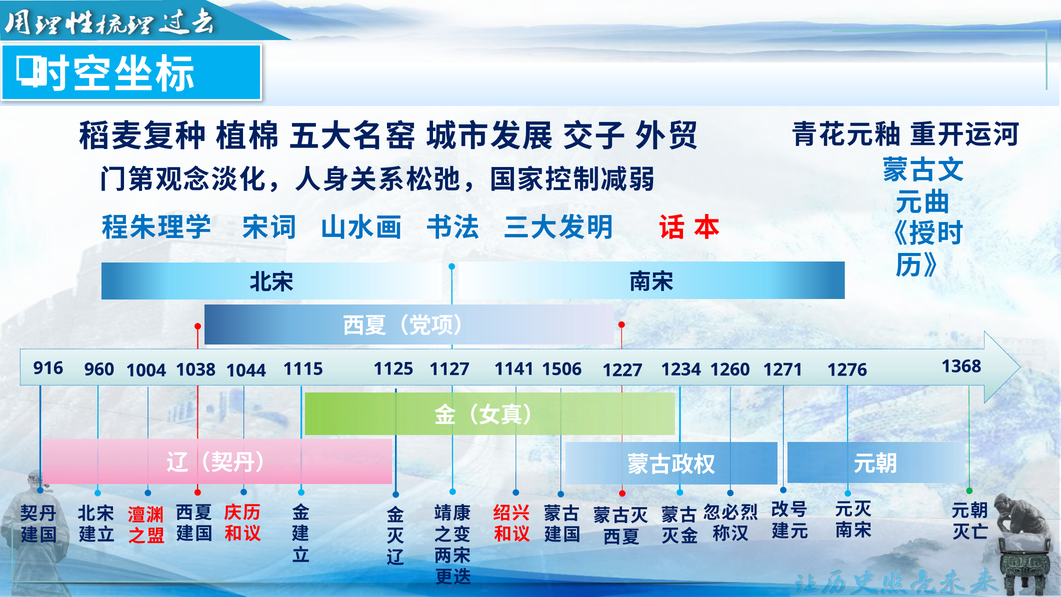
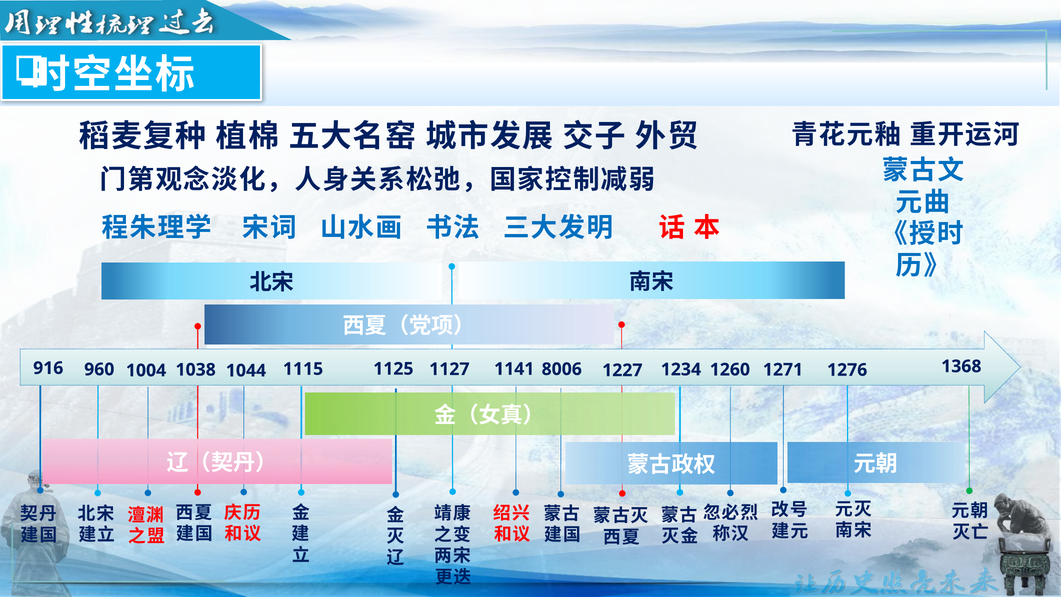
1506: 1506 -> 8006
